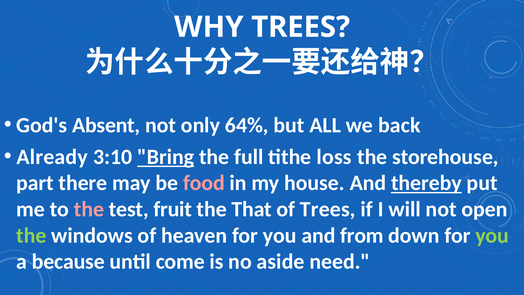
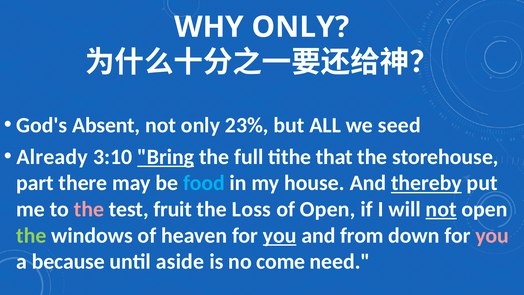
WHY TREES: TREES -> ONLY
64%: 64% -> 23%
back: back -> seed
loss: loss -> that
food colour: pink -> light blue
That: That -> Loss
of Trees: Trees -> Open
not at (441, 209) underline: none -> present
you at (280, 235) underline: none -> present
you at (492, 235) colour: light green -> pink
come: come -> aside
aside: aside -> come
